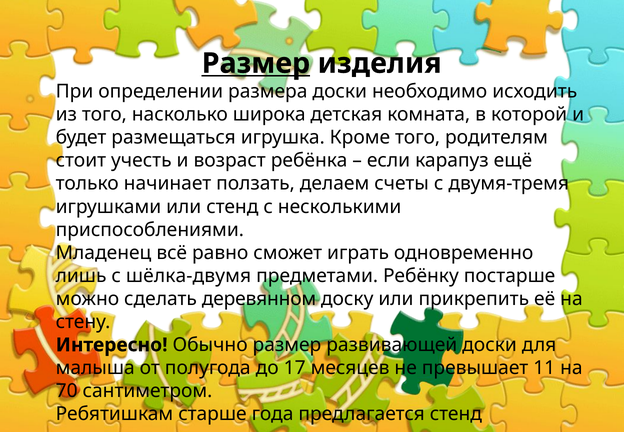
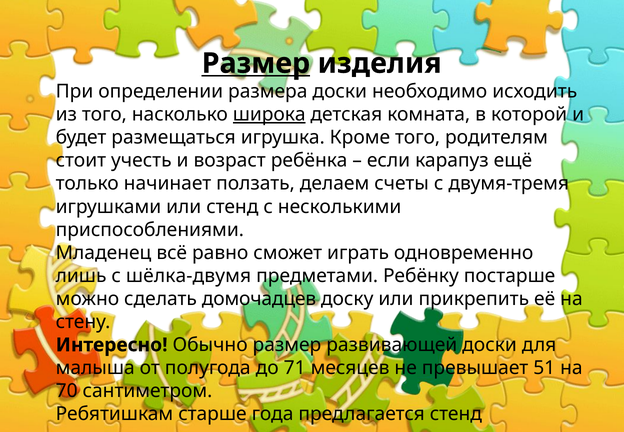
широка underline: none -> present
деревянном: деревянном -> домочадцев
17: 17 -> 71
11: 11 -> 51
